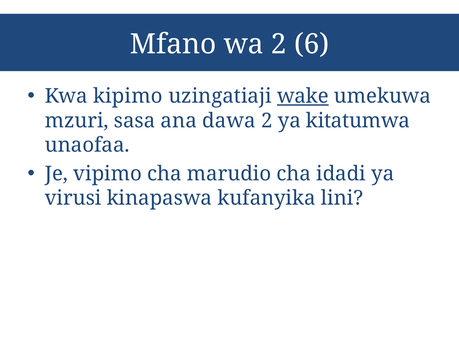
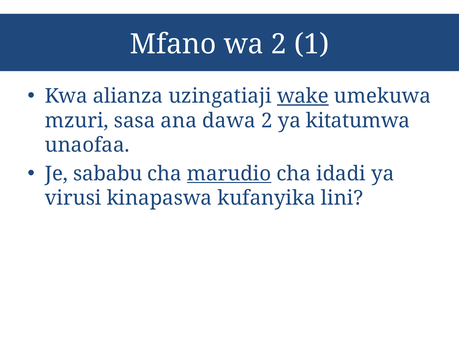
6: 6 -> 1
kipimo: kipimo -> alianza
vipimo: vipimo -> sababu
marudio underline: none -> present
